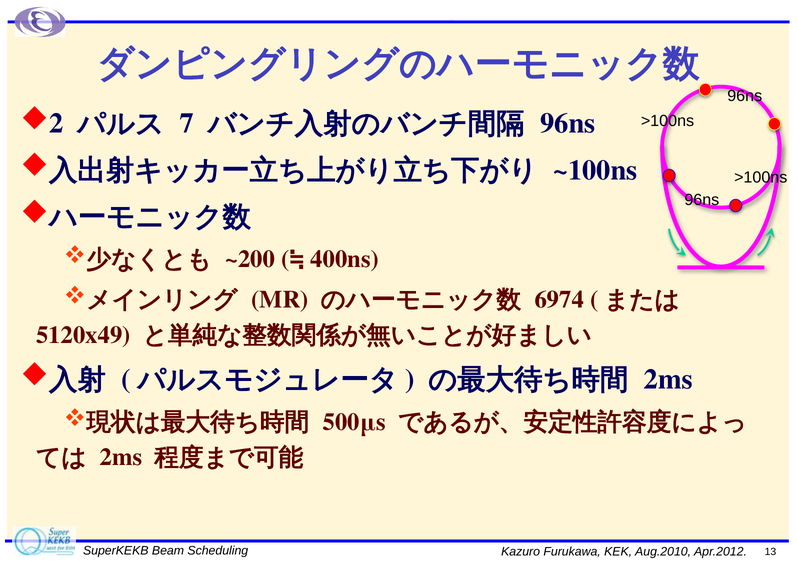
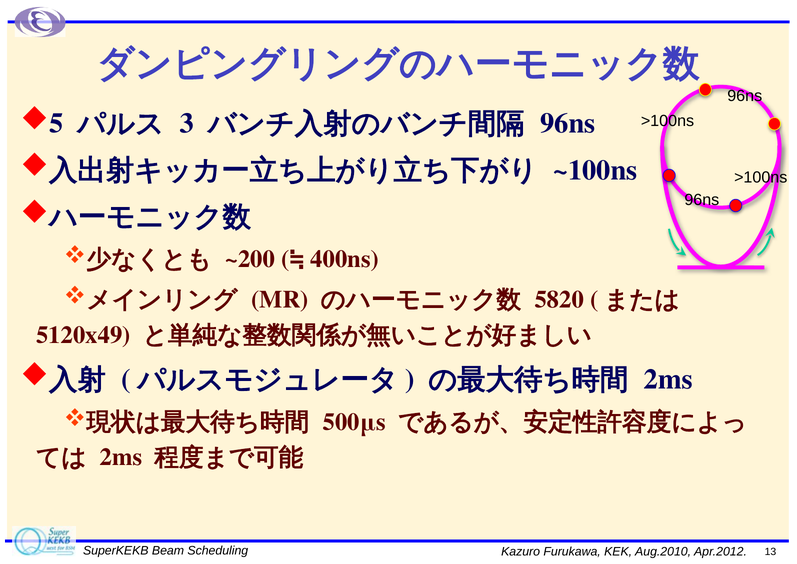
2: 2 -> 5
7: 7 -> 3
6974: 6974 -> 5820
